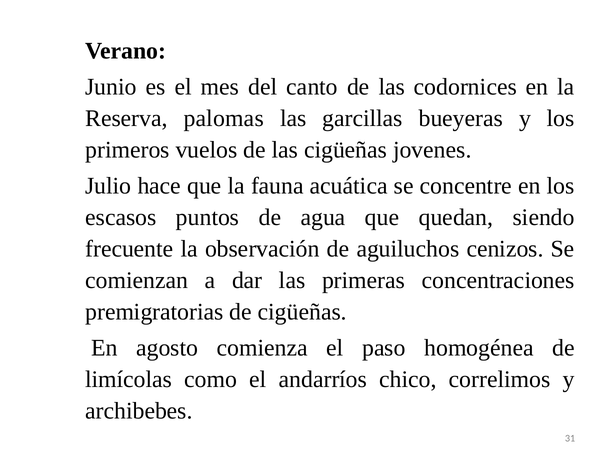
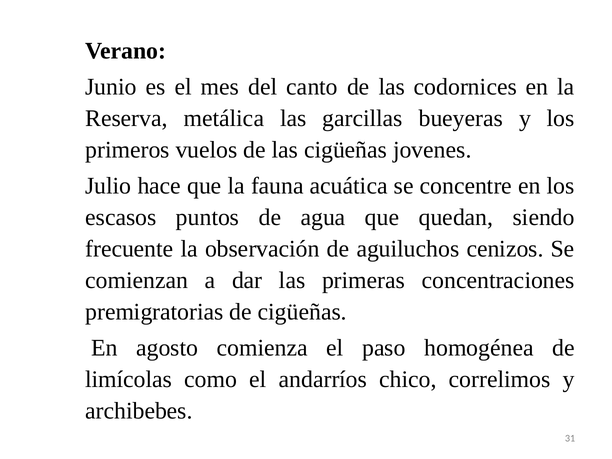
palomas: palomas -> metálica
